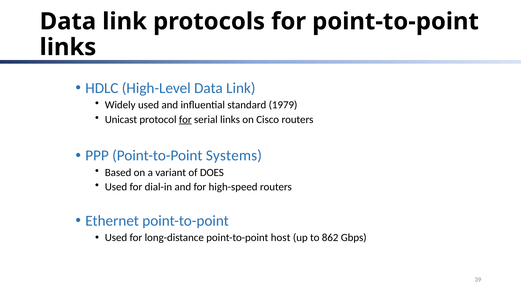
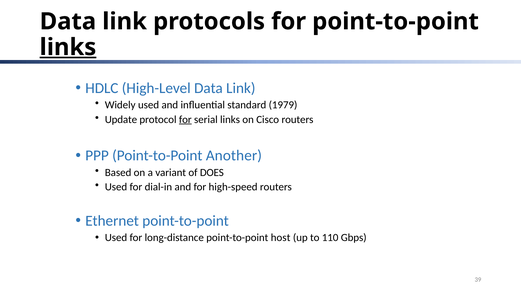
links at (68, 47) underline: none -> present
Unicast: Unicast -> Update
Systems: Systems -> Another
862: 862 -> 110
